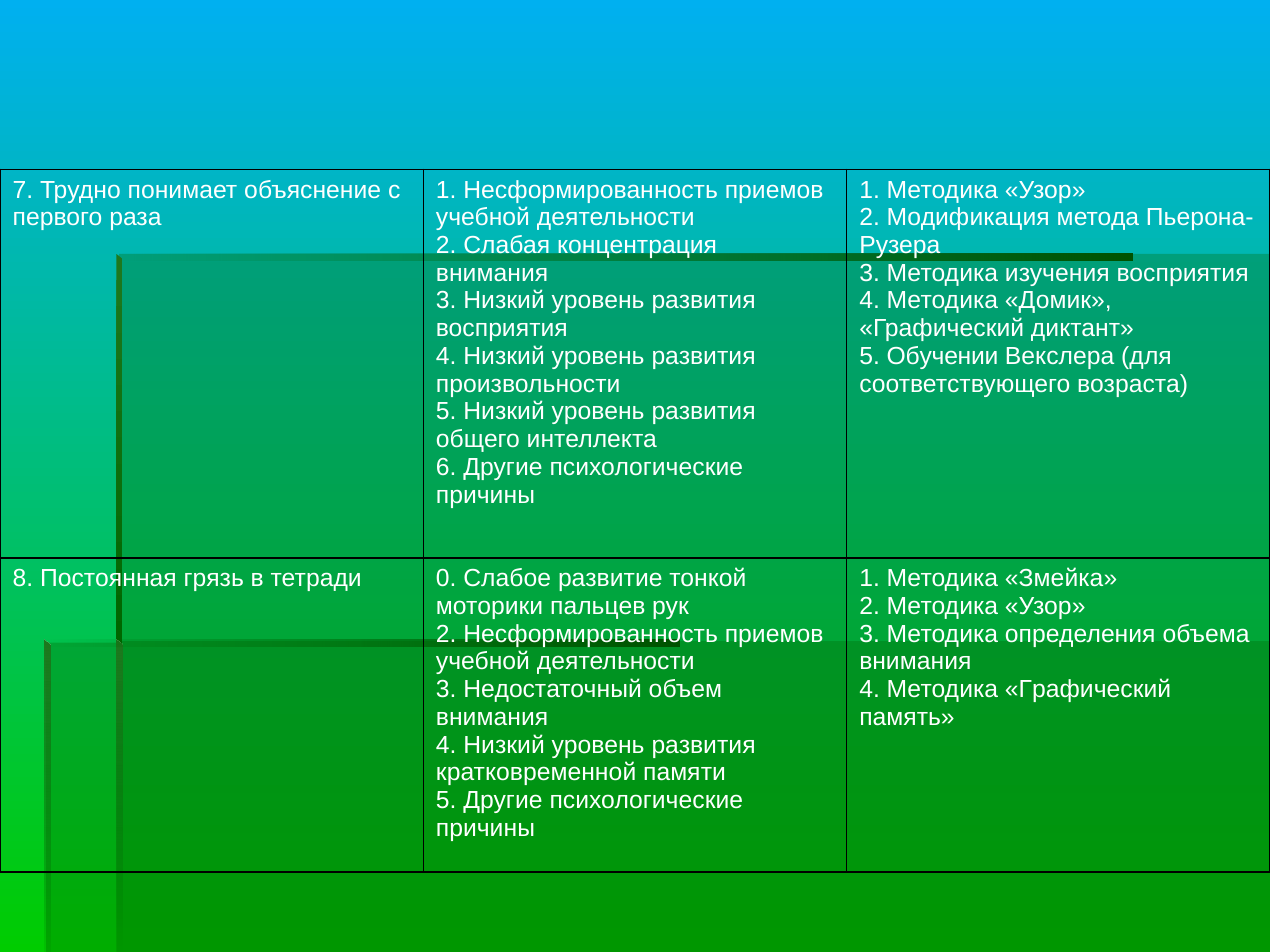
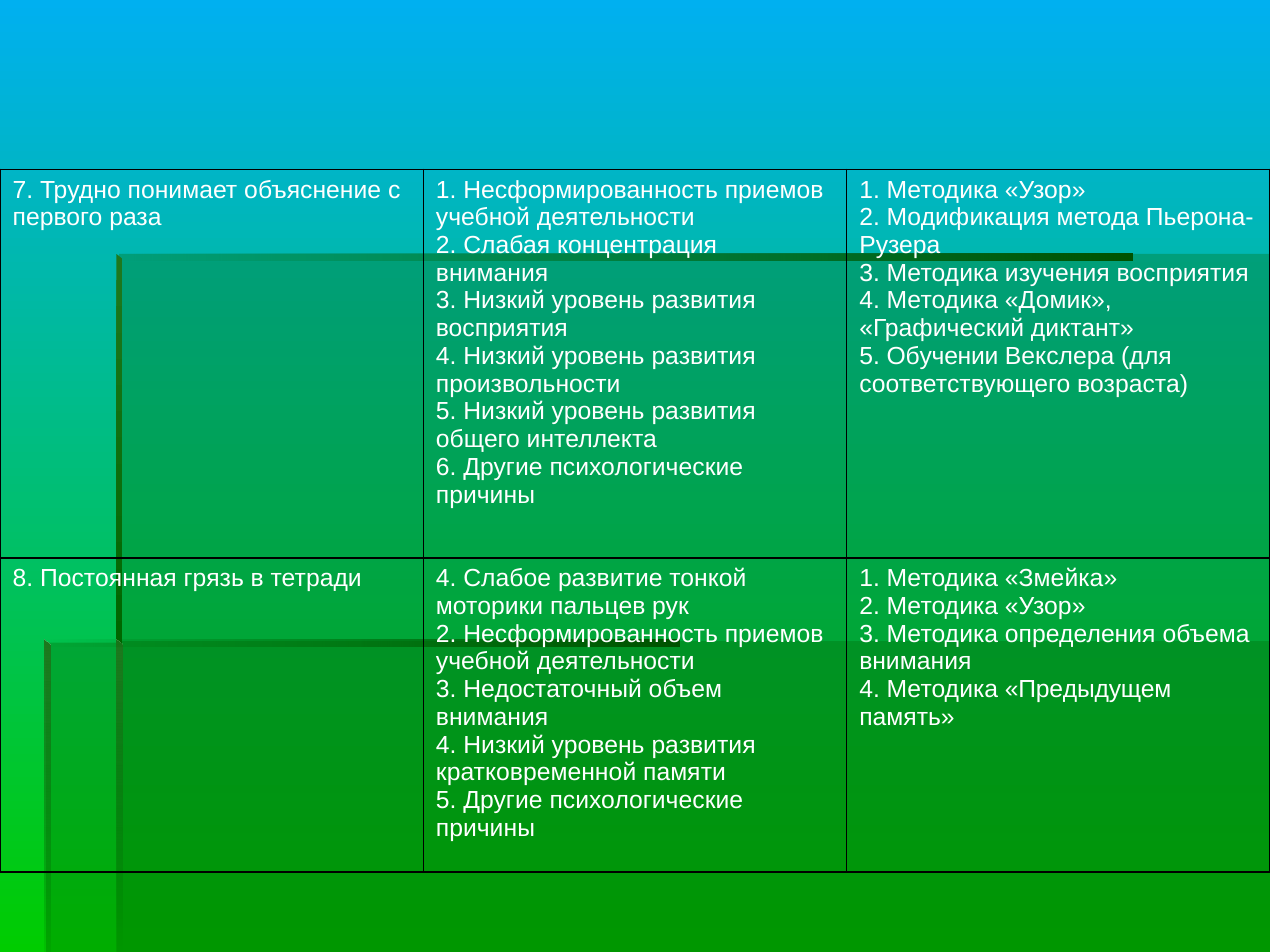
тетради 0: 0 -> 4
Методика Графический: Графический -> Предыдущем
